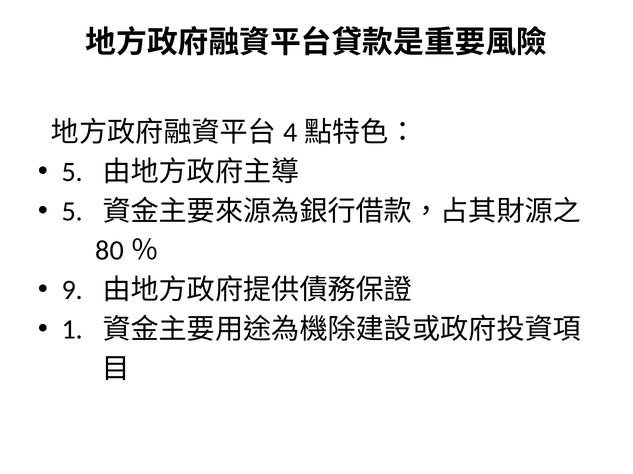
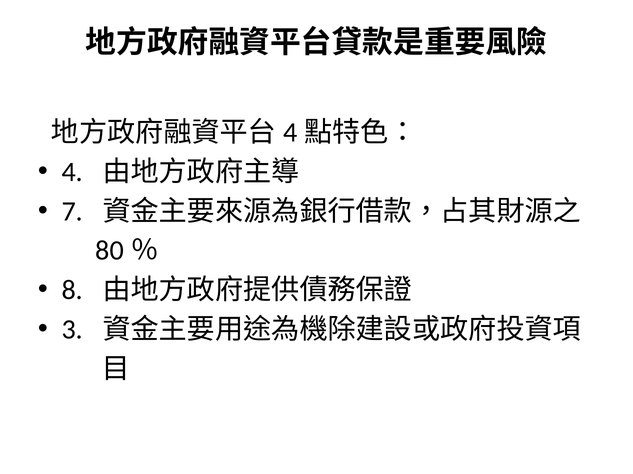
5 at (72, 172): 5 -> 4
5 at (72, 212): 5 -> 7
9: 9 -> 8
1: 1 -> 3
